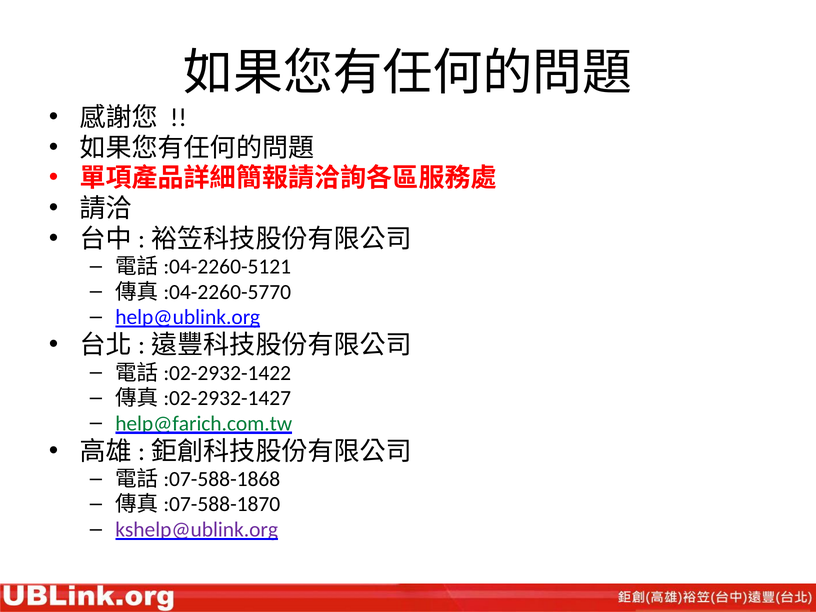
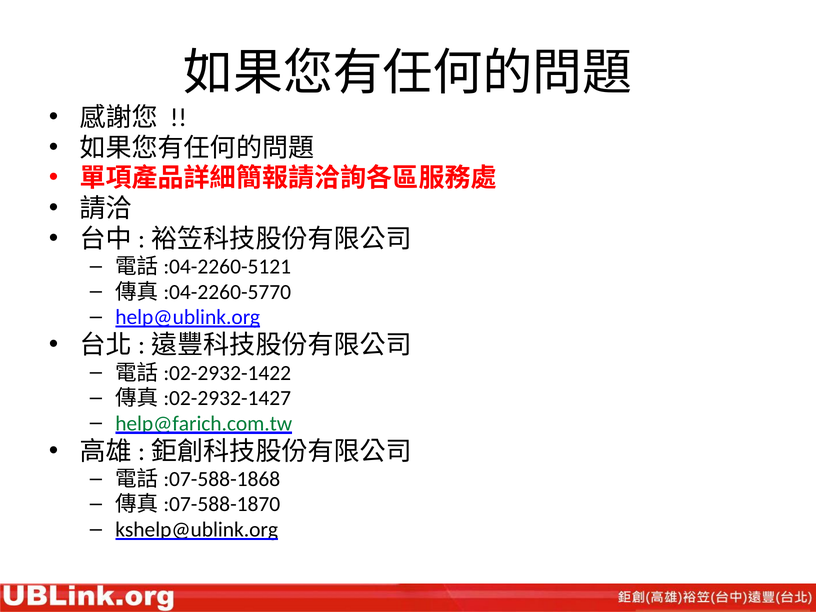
kshelp@ublink.org colour: purple -> black
